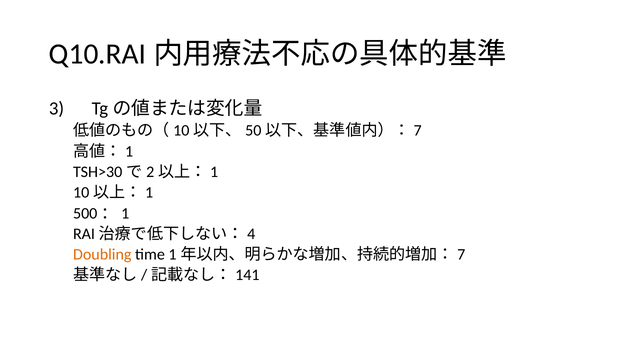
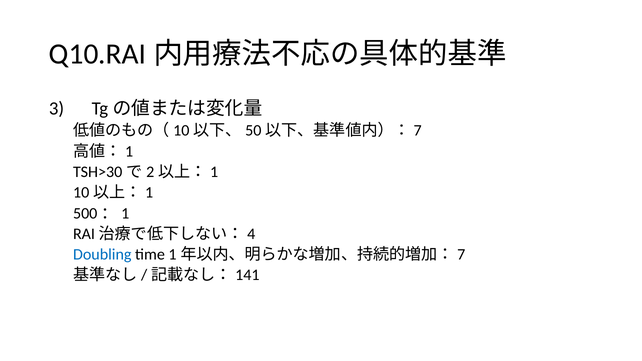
Doubling colour: orange -> blue
